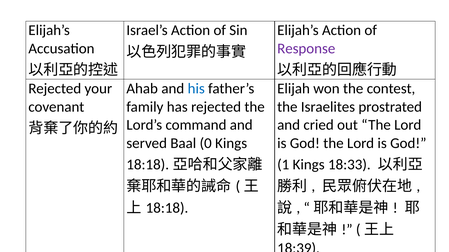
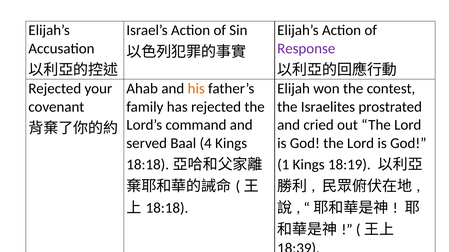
his colour: blue -> orange
0: 0 -> 4
18:33: 18:33 -> 18:19
